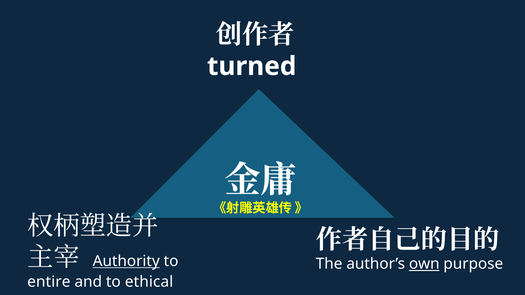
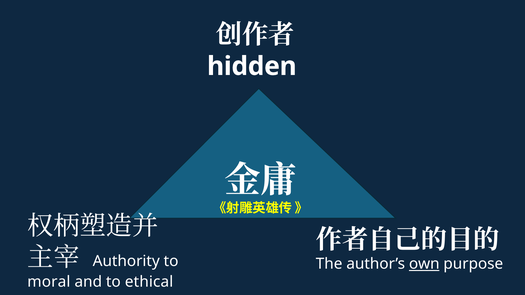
turned: turned -> hidden
Authority underline: present -> none
entire: entire -> moral
